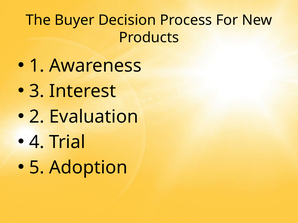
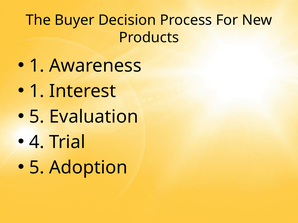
3 at (37, 91): 3 -> 1
2 at (37, 117): 2 -> 5
